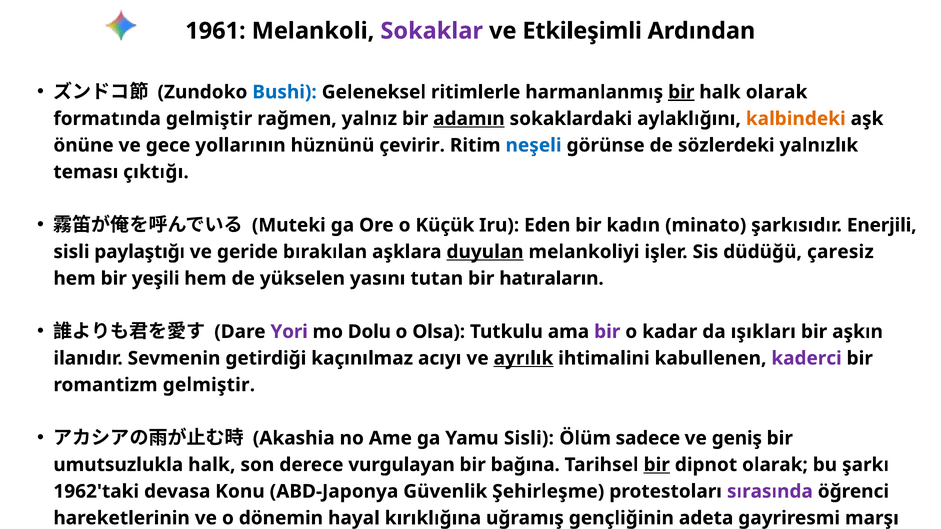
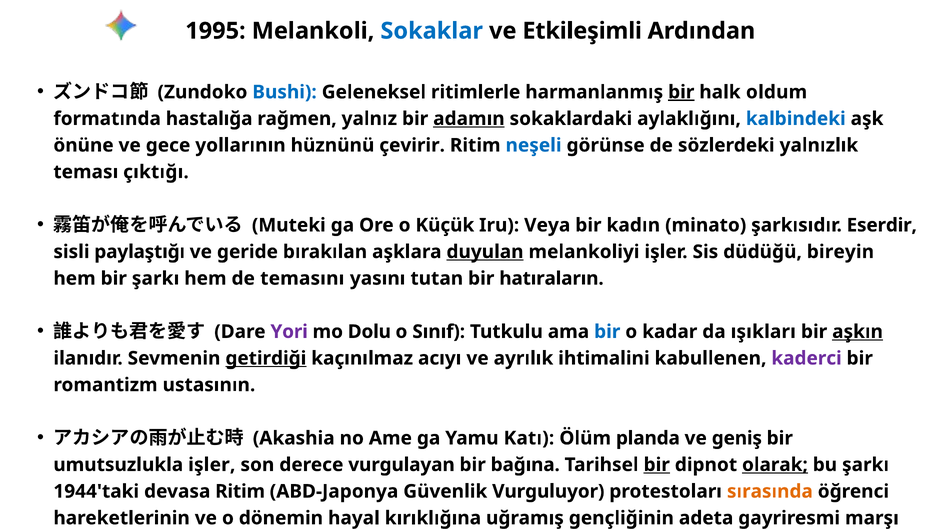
1961: 1961 -> 1995
Sokaklar colour: purple -> blue
halk olarak: olarak -> oldum
formatında gelmiştir: gelmiştir -> hastalığa
kalbindeki colour: orange -> blue
Eden: Eden -> Veya
Enerjili: Enerjili -> Eserdir
çaresiz: çaresiz -> bireyin
bir yeşili: yeşili -> şarkı
yükselen: yükselen -> temasını
Olsa: Olsa -> Sınıf
bir at (607, 332) colour: purple -> blue
aşkın underline: none -> present
getirdiği underline: none -> present
ayrılık underline: present -> none
romantizm gelmiştir: gelmiştir -> ustasının
Yamu Sisli: Sisli -> Katı
sadece: sadece -> planda
umutsuzlukla halk: halk -> işler
olarak at (775, 465) underline: none -> present
1962'taki: 1962'taki -> 1944'taki
devasa Konu: Konu -> Ritim
Şehirleşme: Şehirleşme -> Vurguluyor
sırasında colour: purple -> orange
